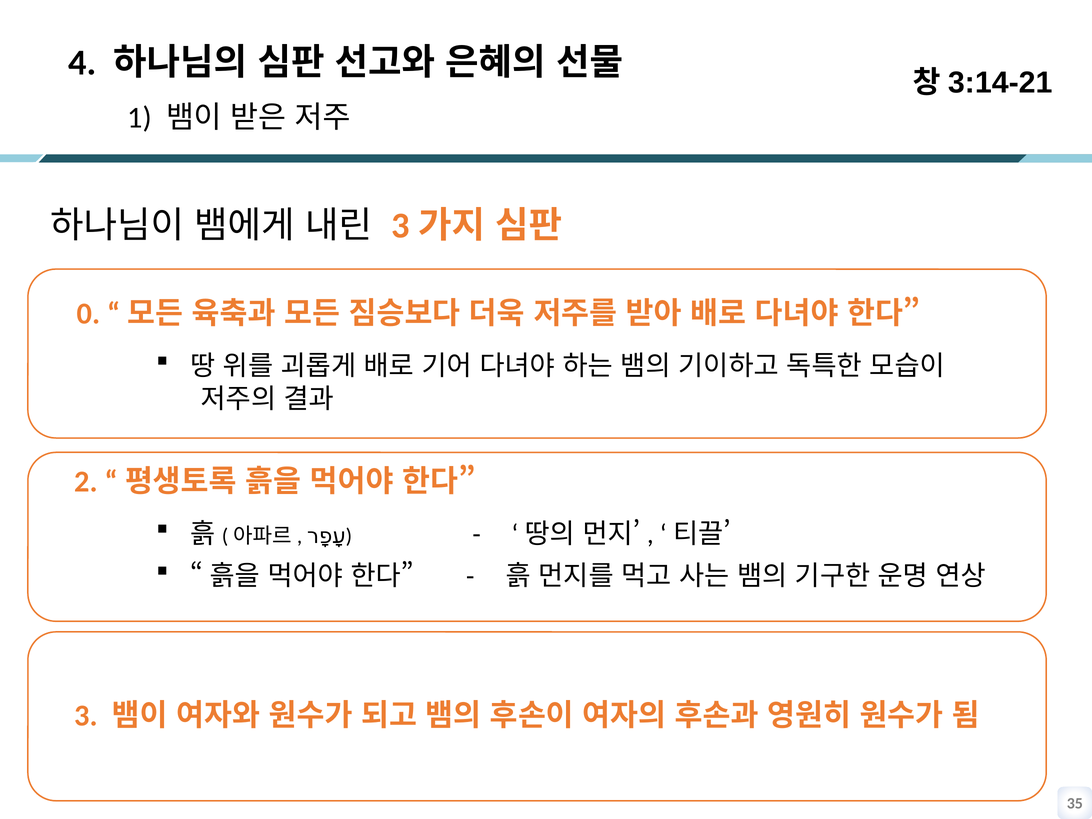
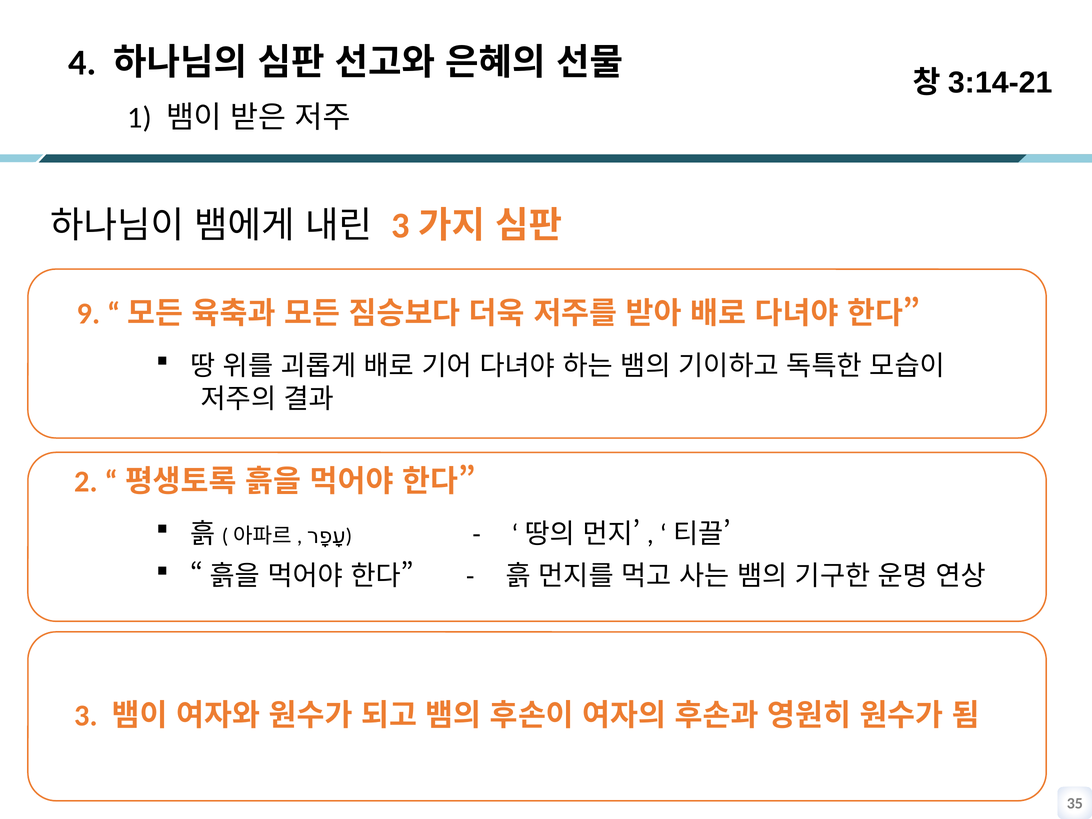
0: 0 -> 9
